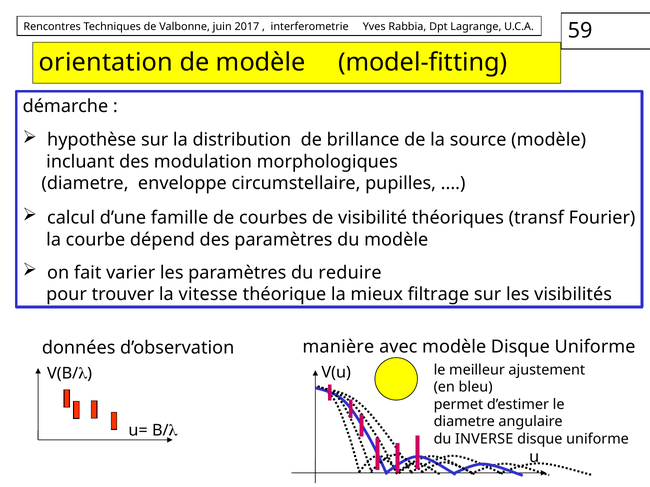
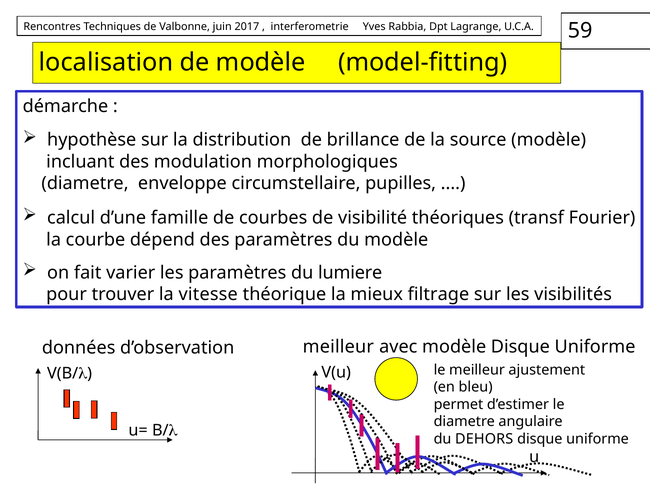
orientation: orientation -> localisation
reduire: reduire -> lumiere
manière at (338, 347): manière -> meilleur
INVERSE: INVERSE -> DEHORS
